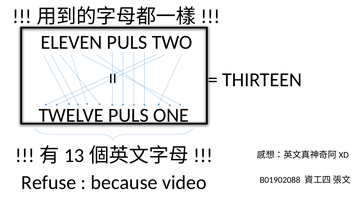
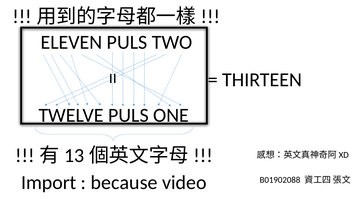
Refuse: Refuse -> Import
